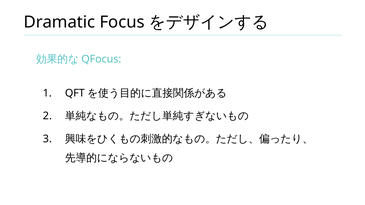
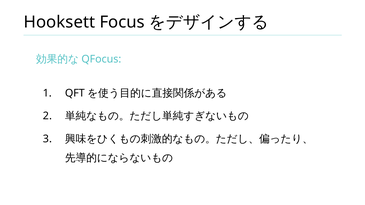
Dramatic: Dramatic -> Hooksett
